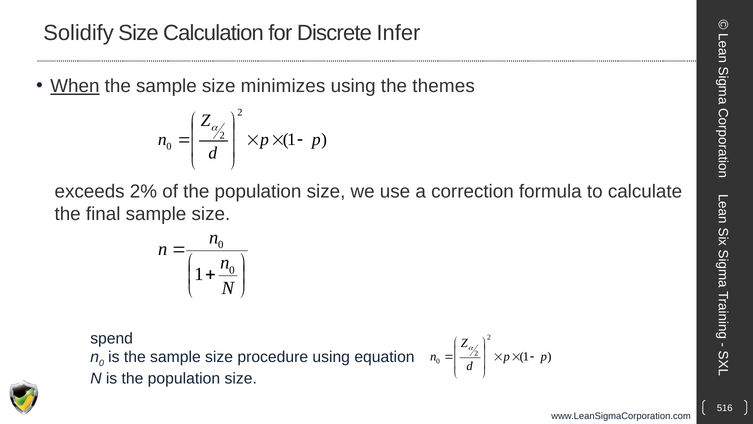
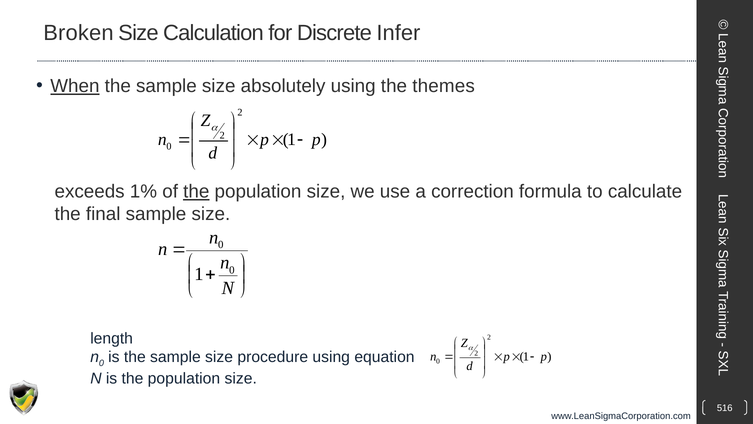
Solidify: Solidify -> Broken
minimizes: minimizes -> absolutely
2%: 2% -> 1%
the at (196, 191) underline: none -> present
spend: spend -> length
